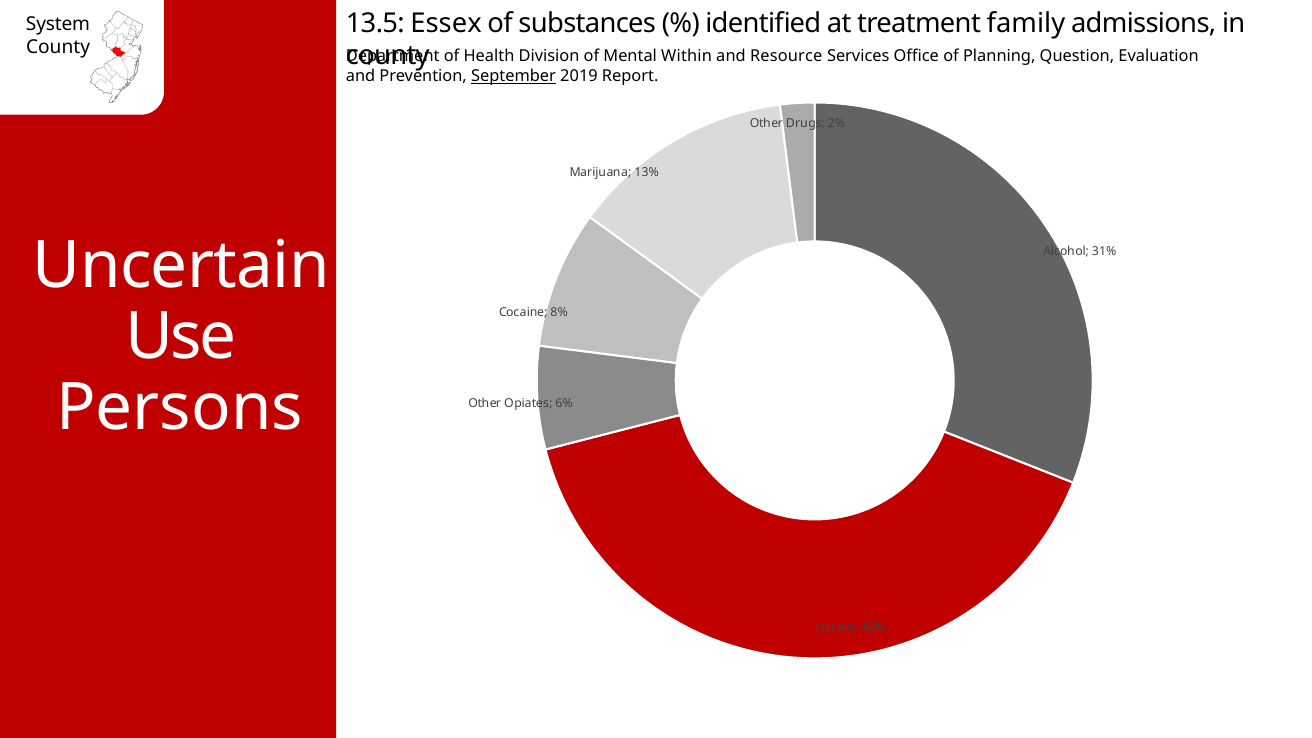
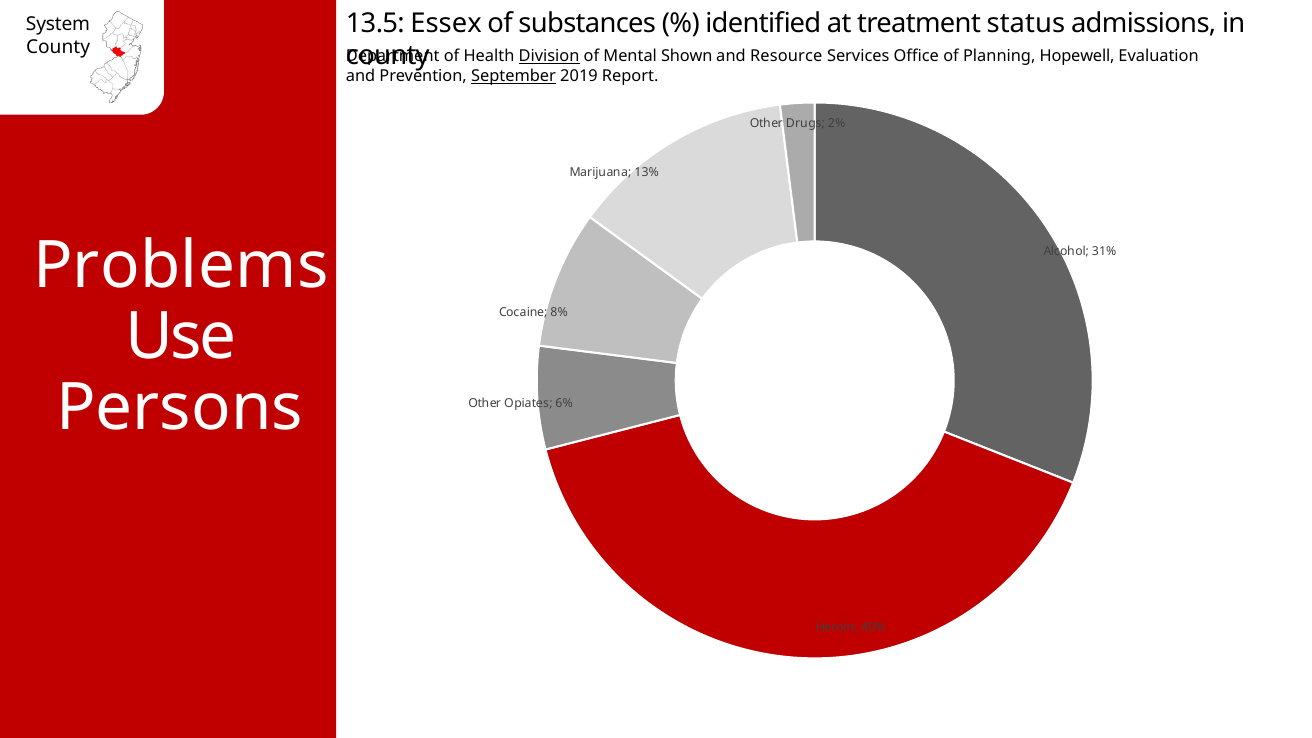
family: family -> status
Division underline: none -> present
Within: Within -> Shown
Question: Question -> Hopewell
Uncertain: Uncertain -> Problems
